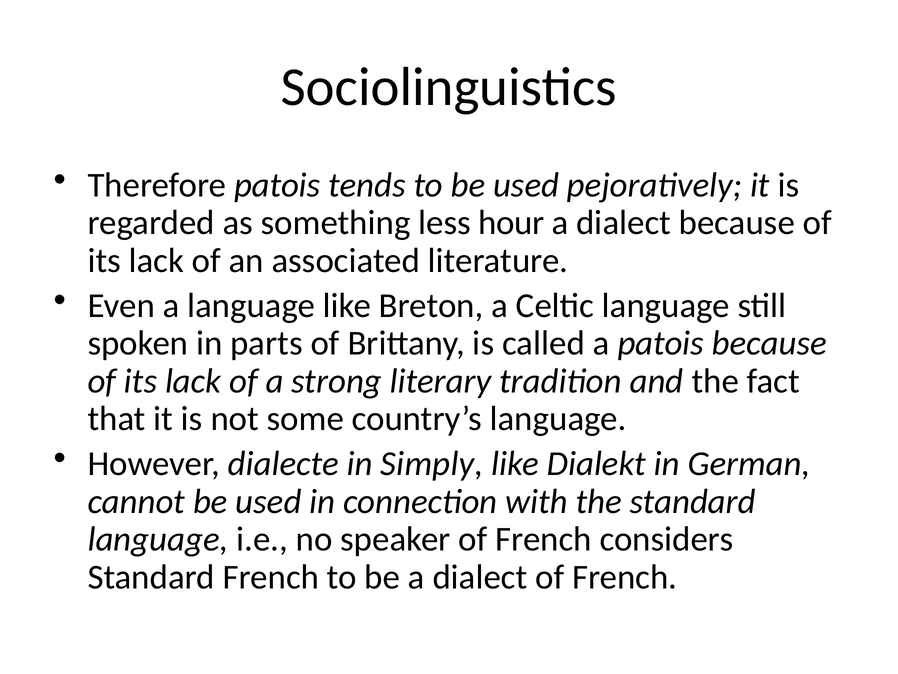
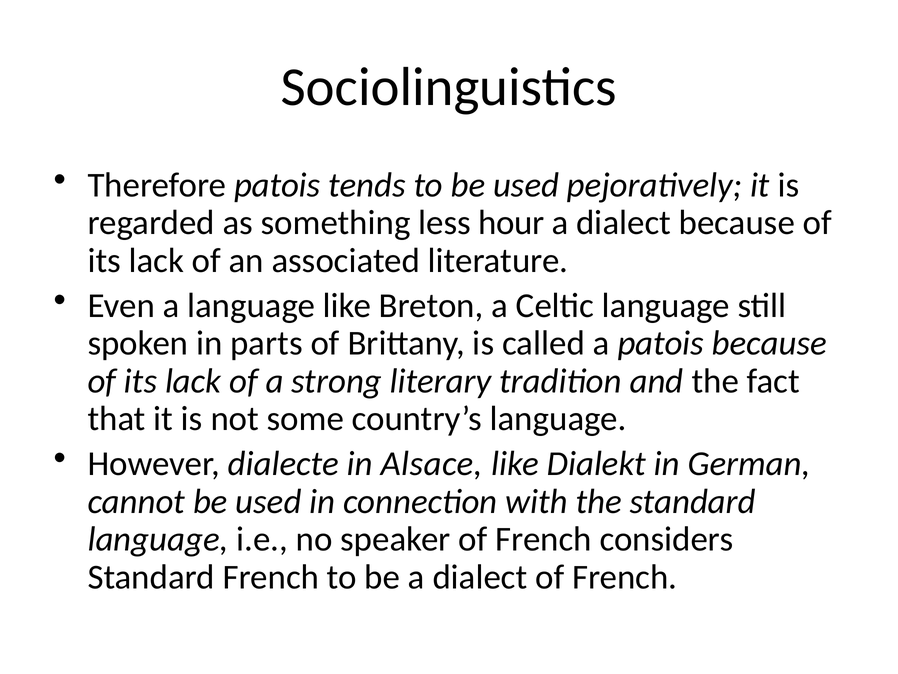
Simply: Simply -> Alsace
